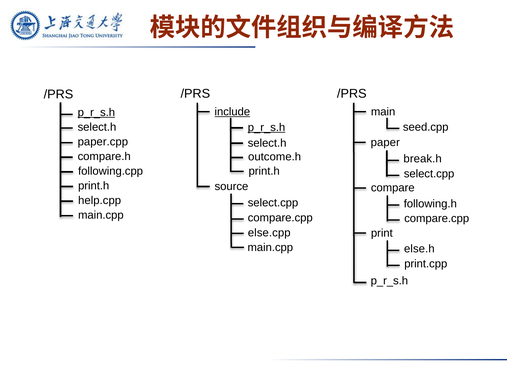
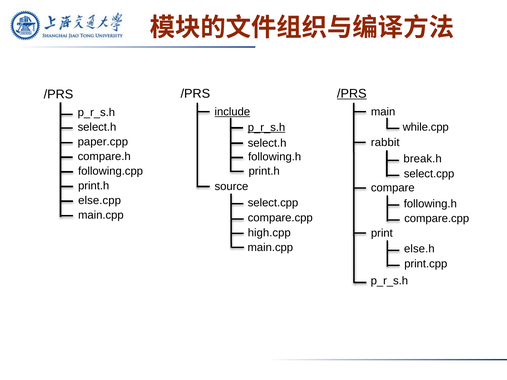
/PRS at (352, 94) underline: none -> present
p_r_s.h at (96, 113) underline: present -> none
seed.cpp: seed.cpp -> while.cpp
paper: paper -> rabbit
outcome.h at (275, 157): outcome.h -> following.h
help.cpp: help.cpp -> else.cpp
else.cpp: else.cpp -> high.cpp
